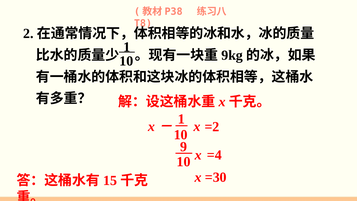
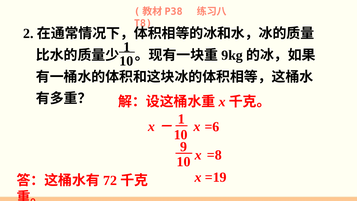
=2: =2 -> =6
=4: =4 -> =8
=30: =30 -> =19
15: 15 -> 72
